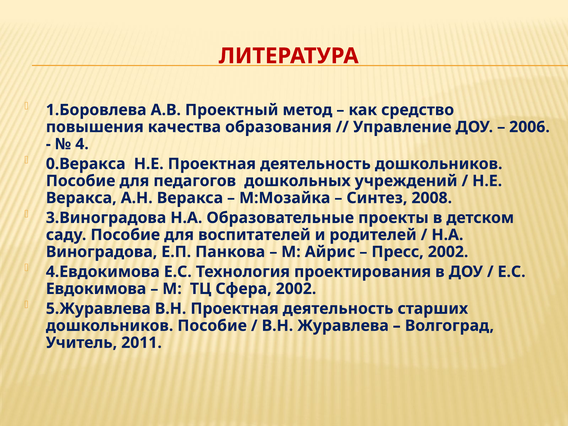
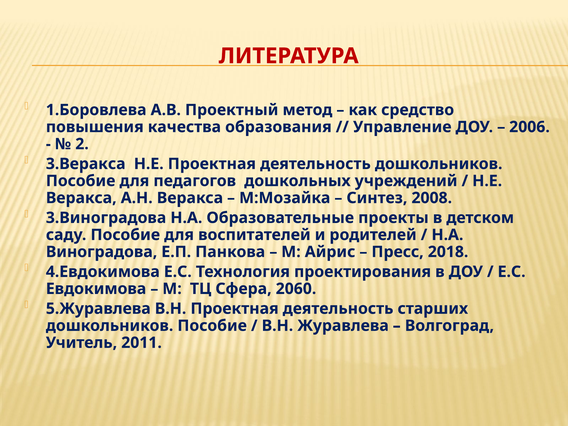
4: 4 -> 2
0.Веракса: 0.Веракса -> 3.Веракса
Пресс 2002: 2002 -> 2018
Сфера 2002: 2002 -> 2060
